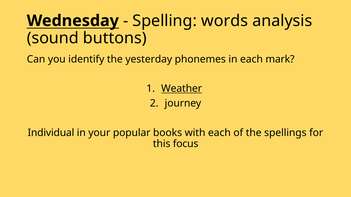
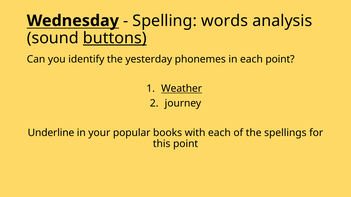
buttons underline: none -> present
each mark: mark -> point
Individual: Individual -> Underline
this focus: focus -> point
